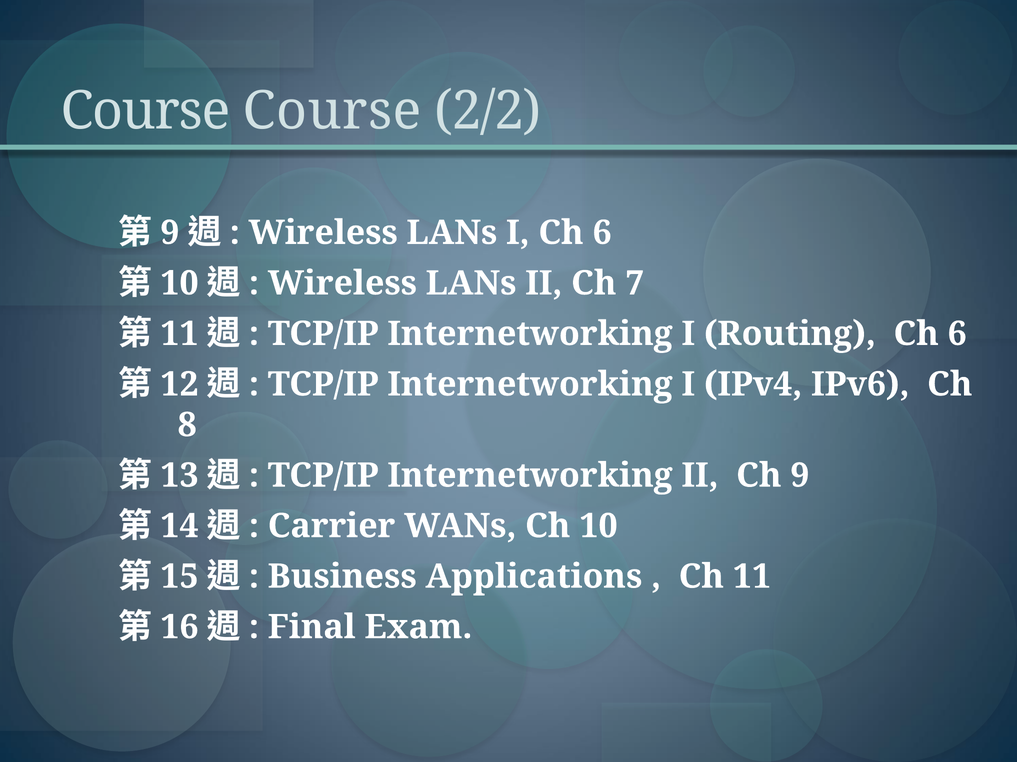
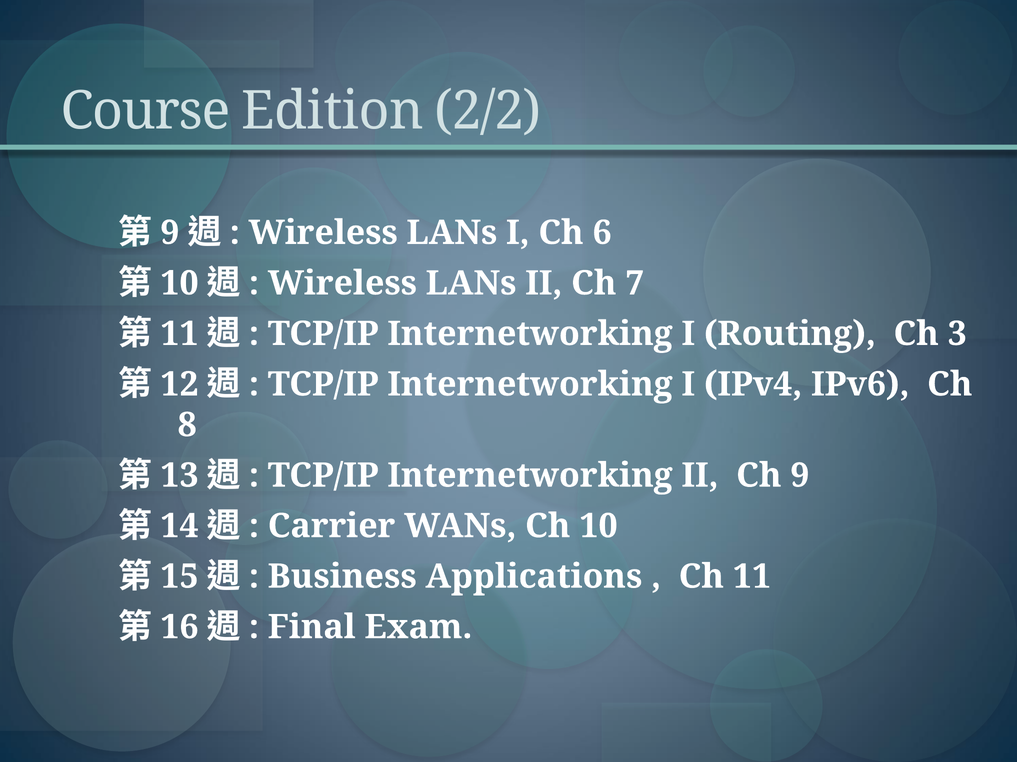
Course Course: Course -> Edition
Routing Ch 6: 6 -> 3
